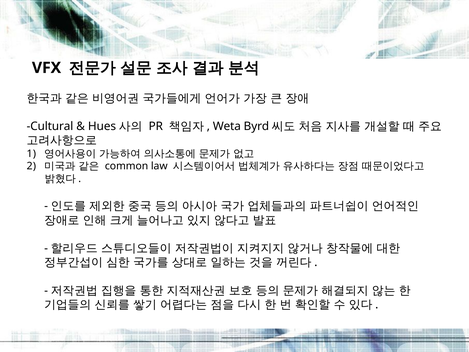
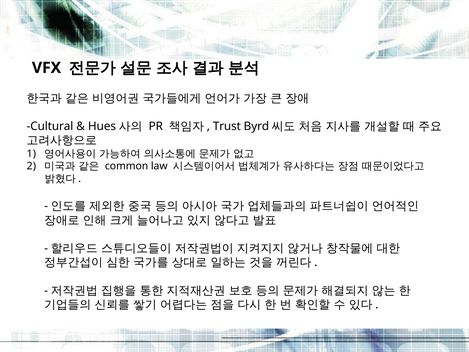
Weta: Weta -> Trust
